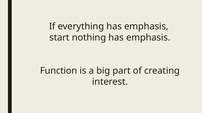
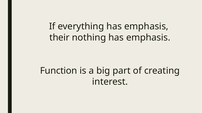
start: start -> their
